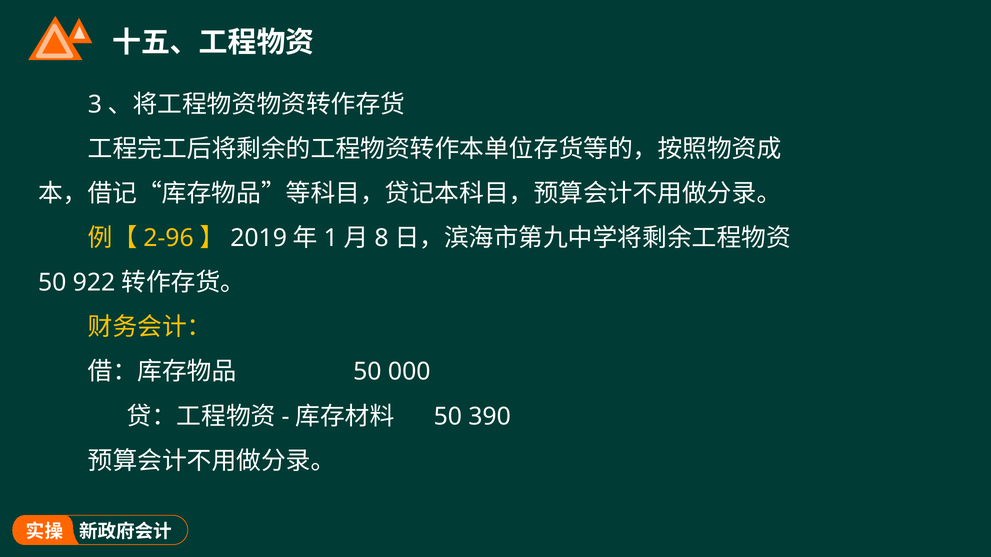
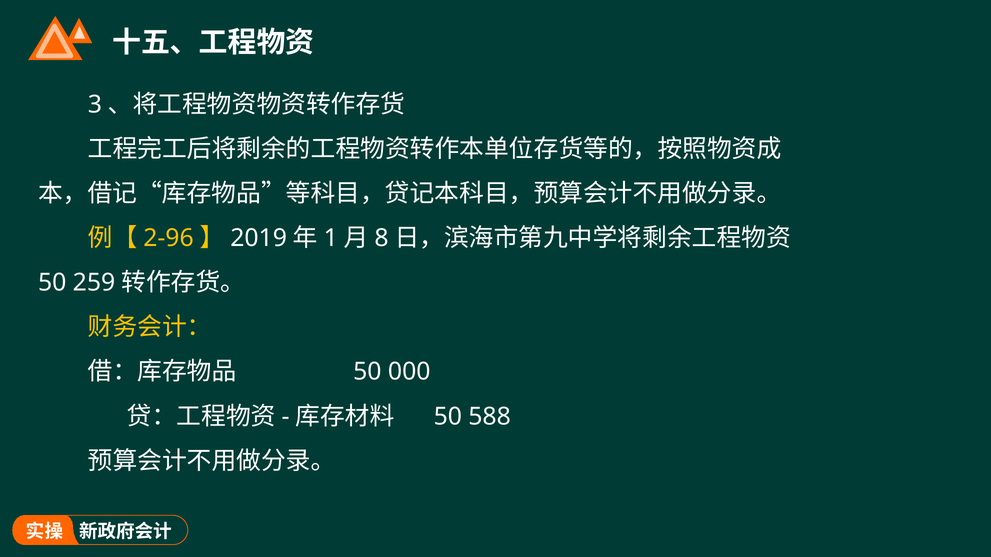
922: 922 -> 259
390: 390 -> 588
